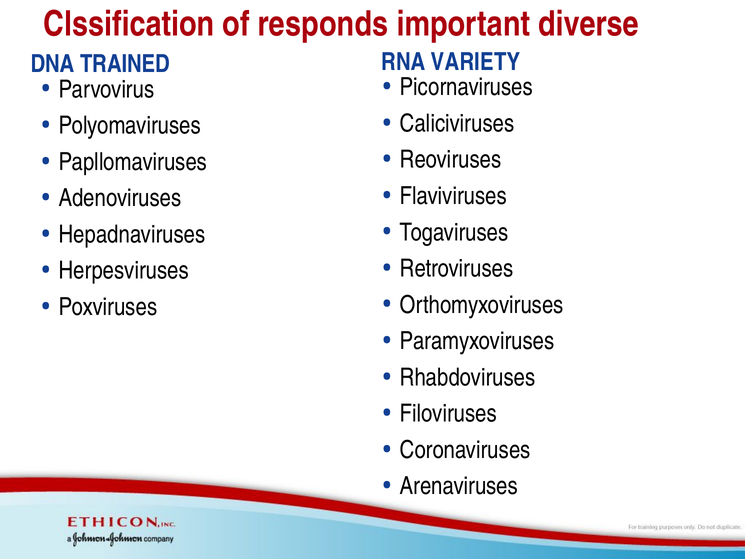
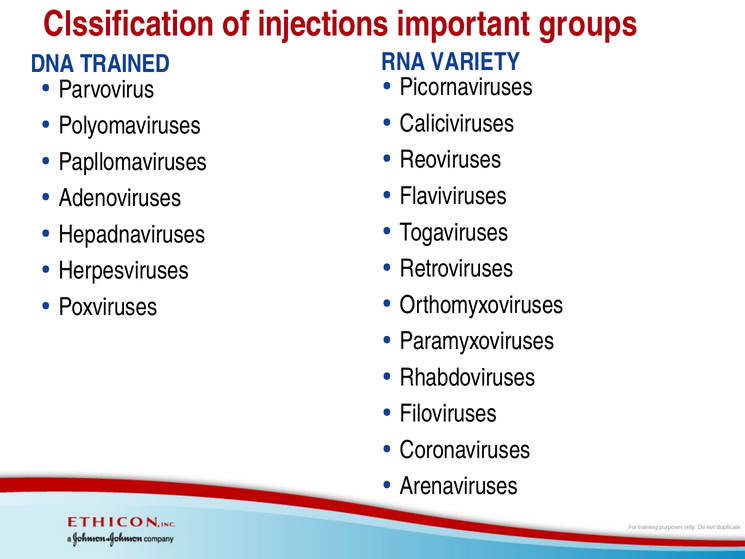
responds: responds -> injections
diverse: diverse -> groups
